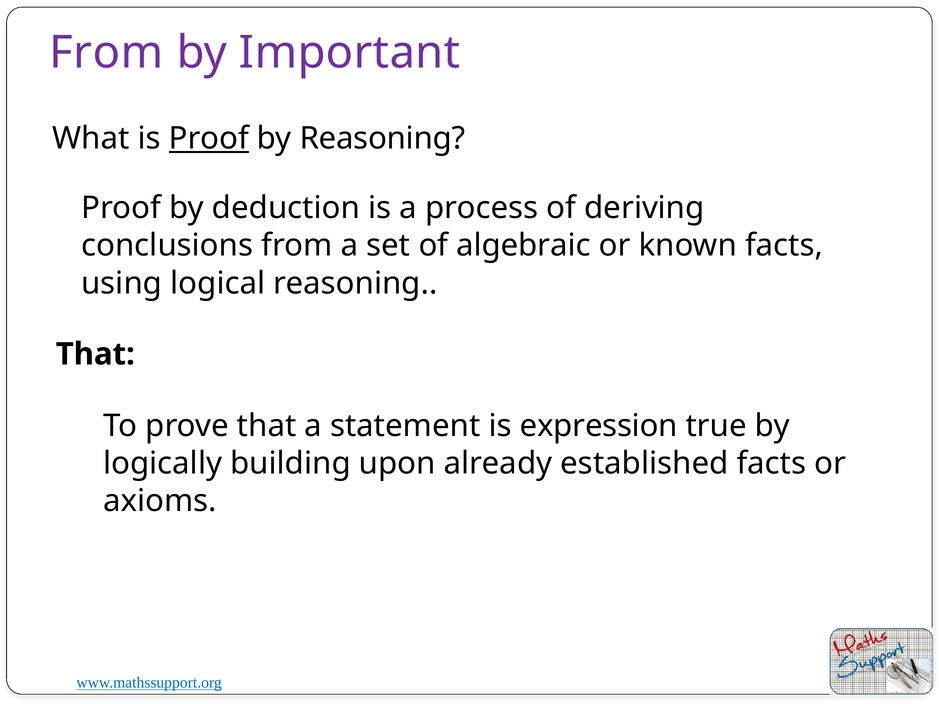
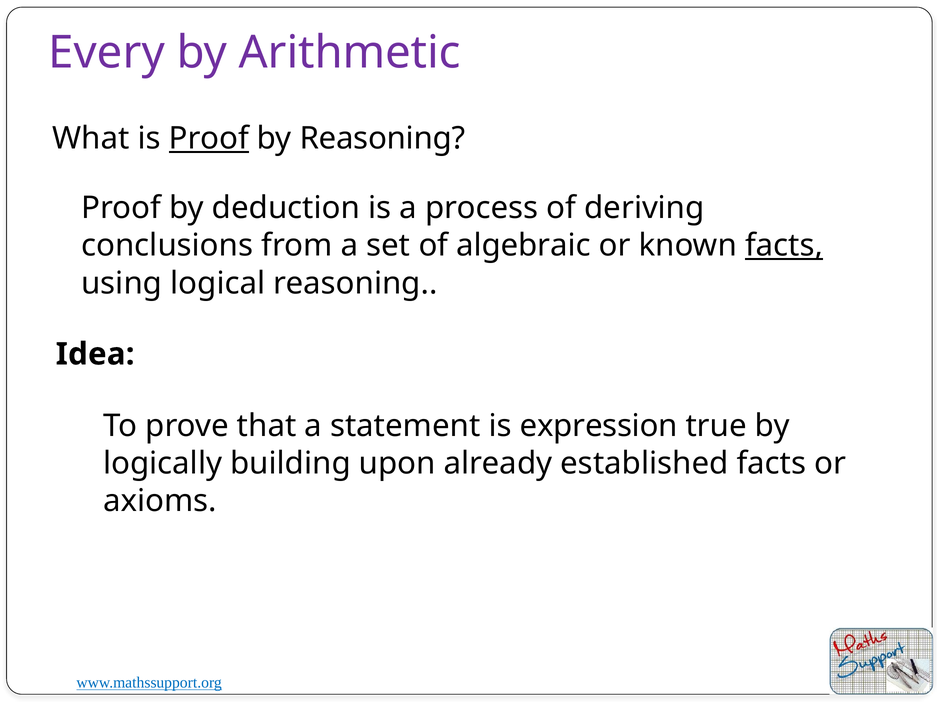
From at (106, 53): From -> Every
Important: Important -> Arithmetic
facts at (784, 246) underline: none -> present
That at (95, 354): That -> Idea
